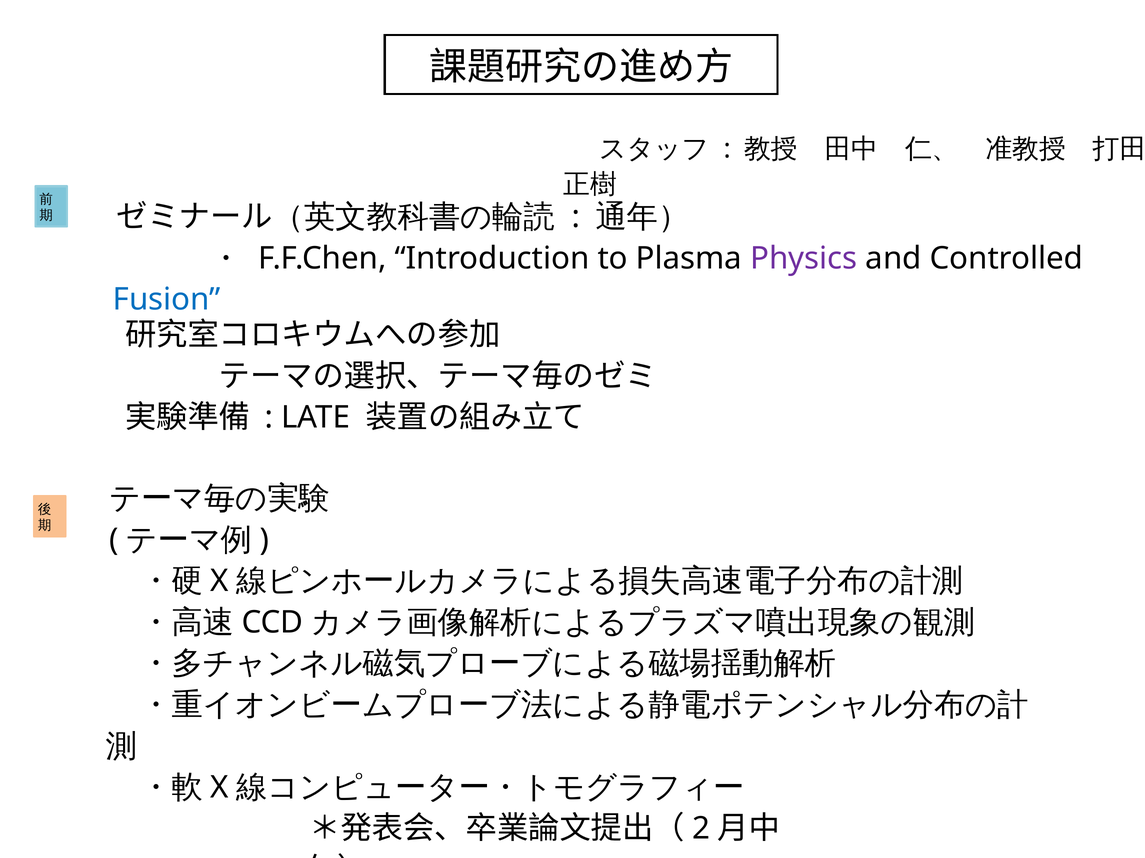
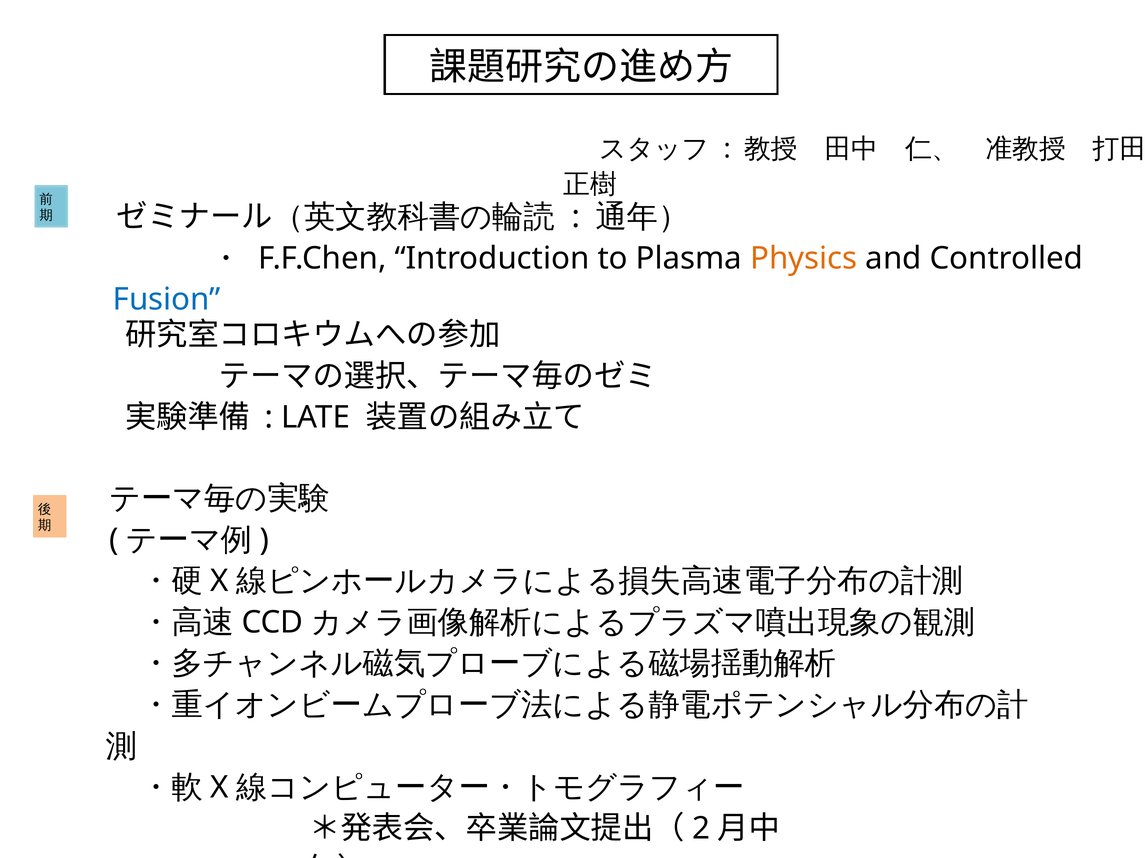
Physics colour: purple -> orange
